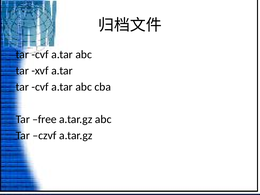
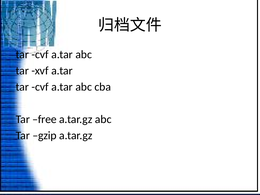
czvf: czvf -> gzip
